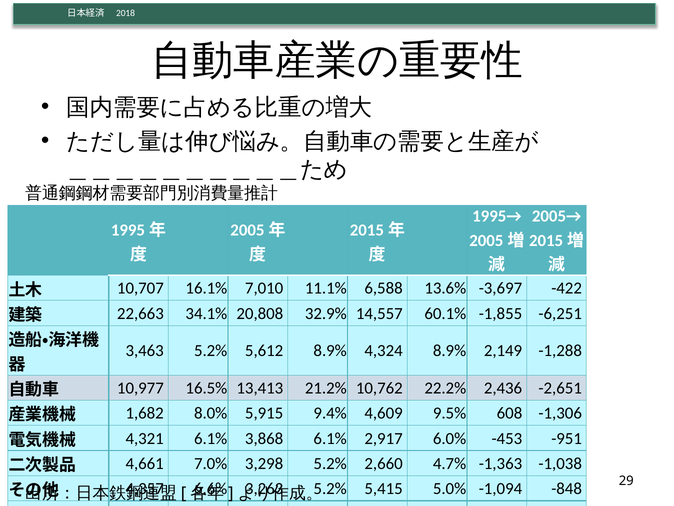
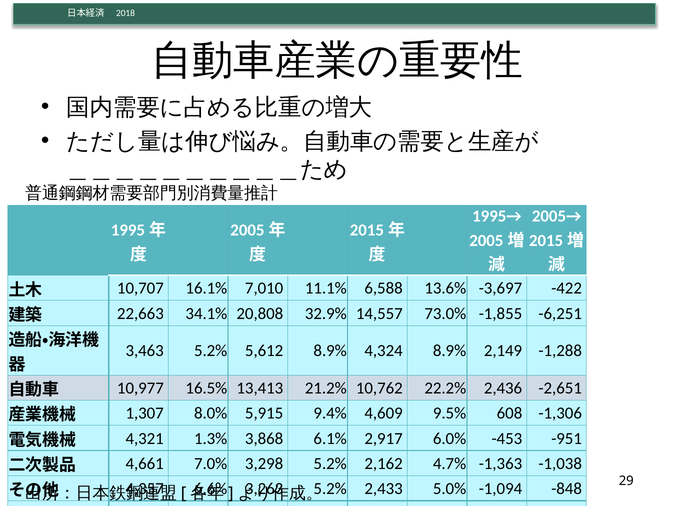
60.1%: 60.1% -> 73.0%
1,682: 1,682 -> 1,307
4,321 6.1%: 6.1% -> 1.3%
2,660: 2,660 -> 2,162
5,415: 5,415 -> 2,433
